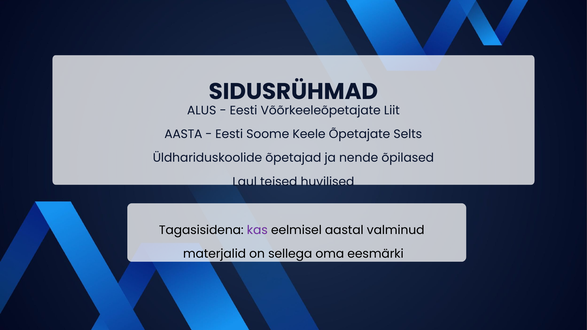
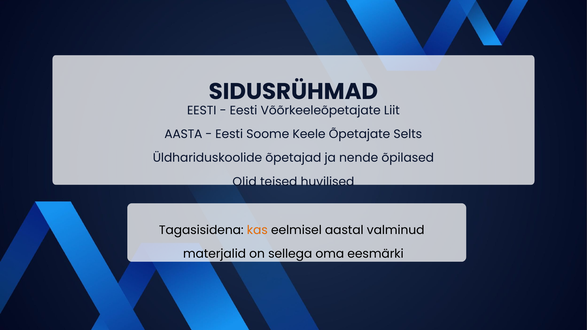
ALUS at (202, 111): ALUS -> EESTI
Laul: Laul -> Olid
kas colour: purple -> orange
